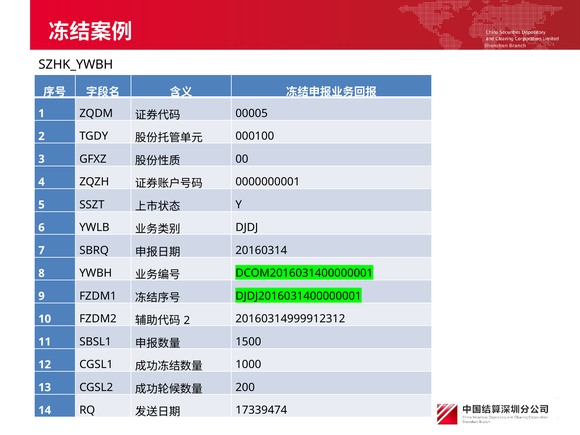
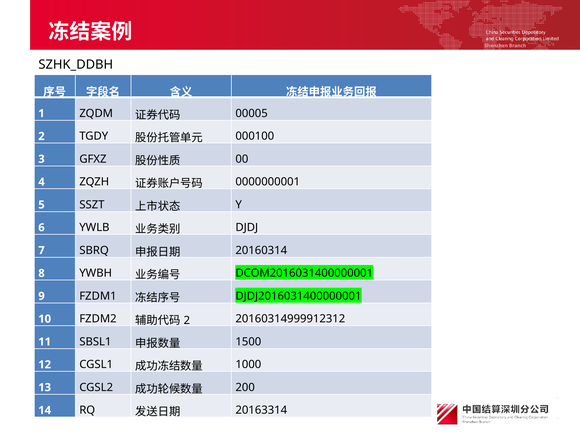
SZHK_YWBH: SZHK_YWBH -> SZHK_DDBH
17339474: 17339474 -> 20163314
